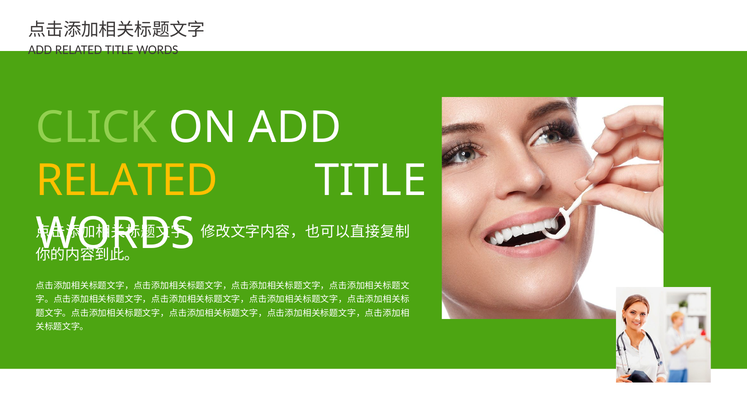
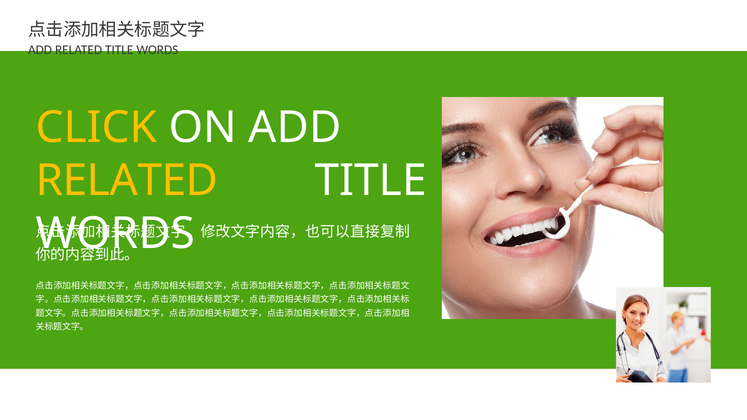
CLICK colour: light green -> yellow
